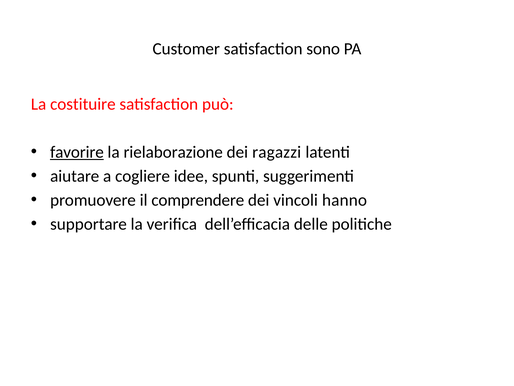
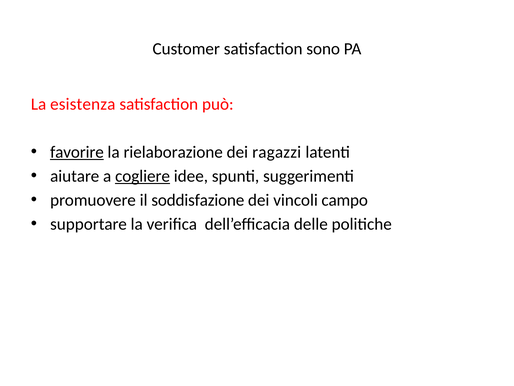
costituire: costituire -> esistenza
cogliere underline: none -> present
comprendere: comprendere -> soddisfazione
hanno: hanno -> campo
